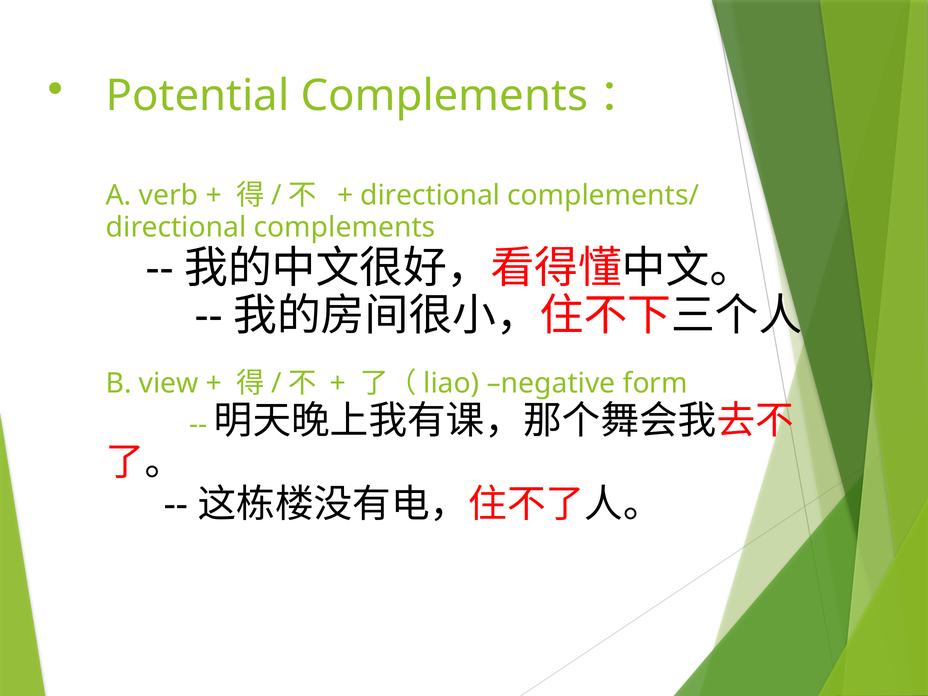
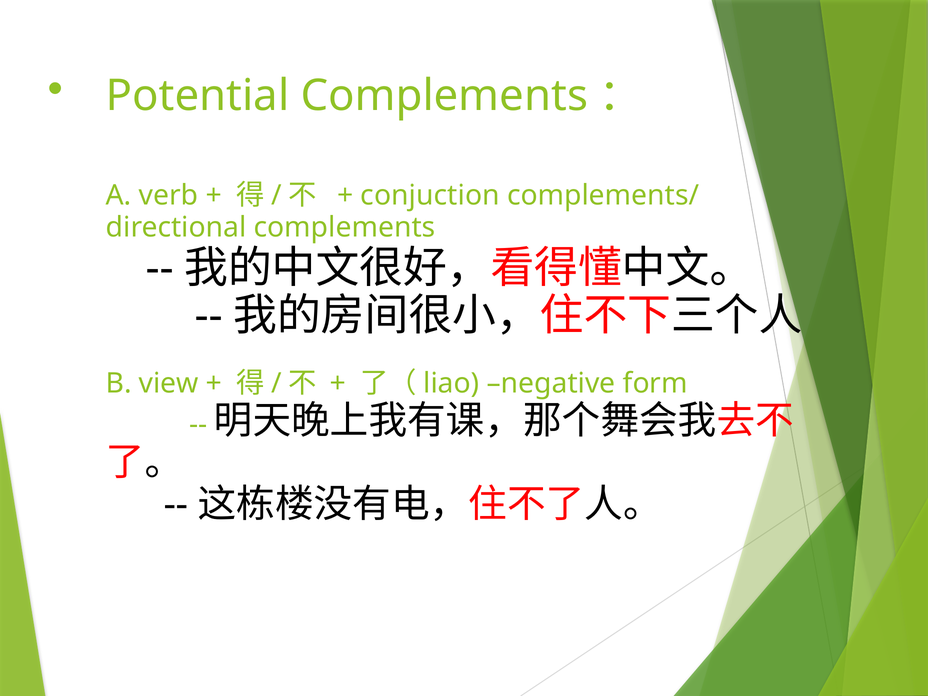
directional at (430, 196): directional -> conjuction
